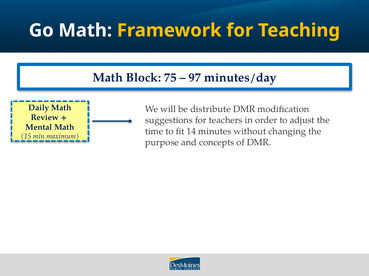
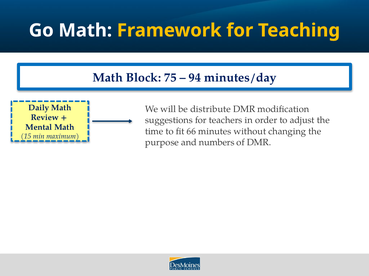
97: 97 -> 94
14: 14 -> 66
concepts: concepts -> numbers
